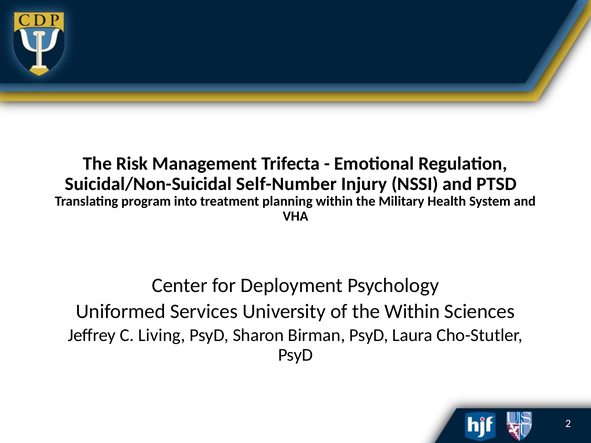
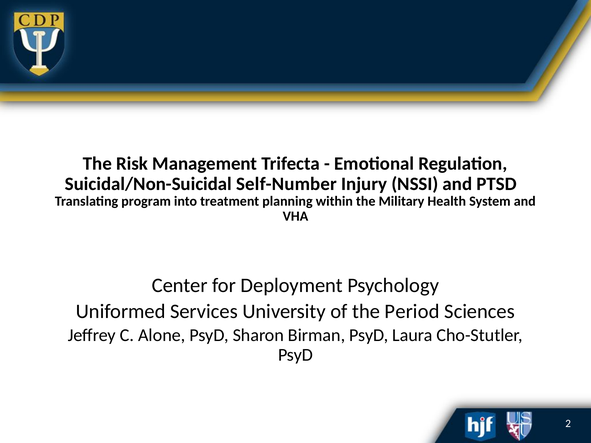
the Within: Within -> Period
Living: Living -> Alone
